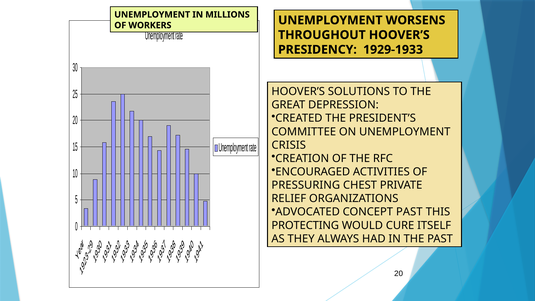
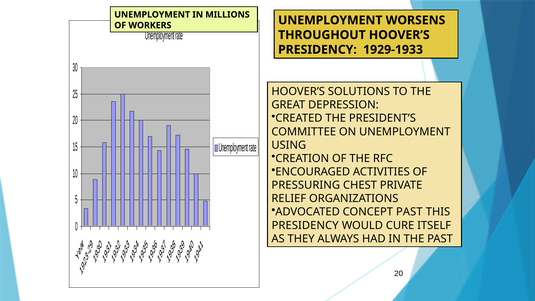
CRISIS: CRISIS -> USING
PROTECTING at (305, 225): PROTECTING -> PRESIDENCY
